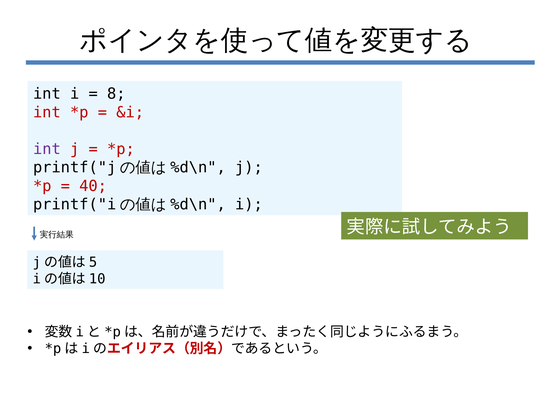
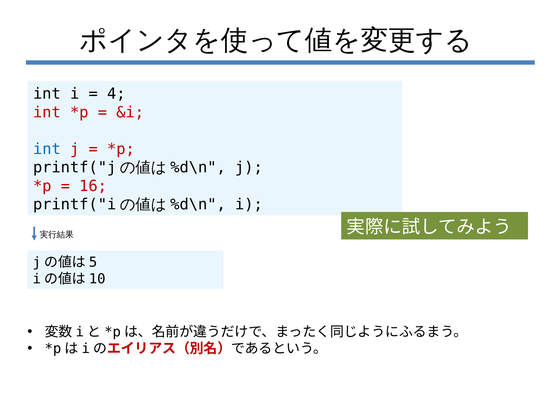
8: 8 -> 4
int at (47, 149) colour: purple -> blue
40: 40 -> 16
